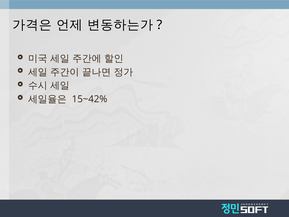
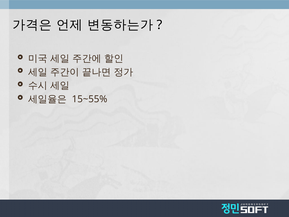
15~42%: 15~42% -> 15~55%
